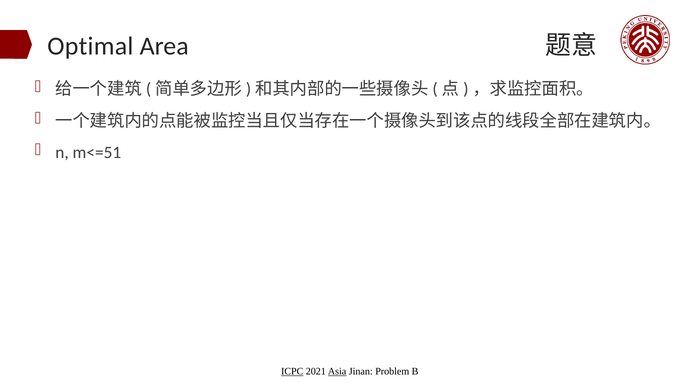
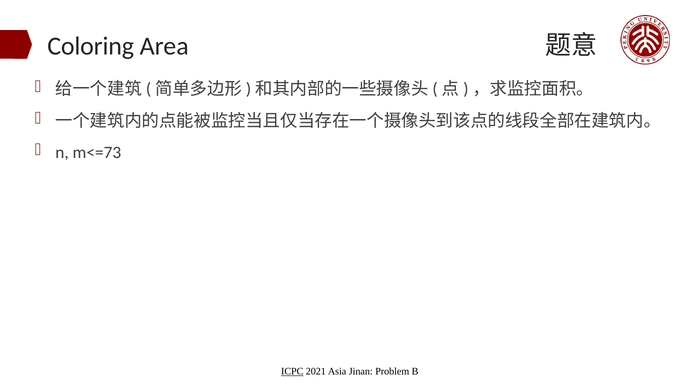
Optimal: Optimal -> Coloring
m<=51: m<=51 -> m<=73
Asia underline: present -> none
